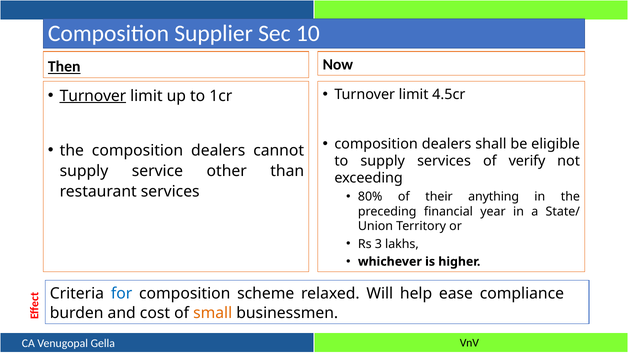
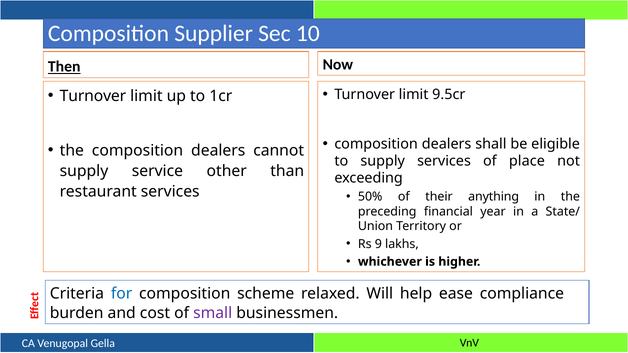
4.5cr: 4.5cr -> 9.5cr
Turnover at (93, 96) underline: present -> none
verify: verify -> place
80%: 80% -> 50%
3: 3 -> 9
small colour: orange -> purple
